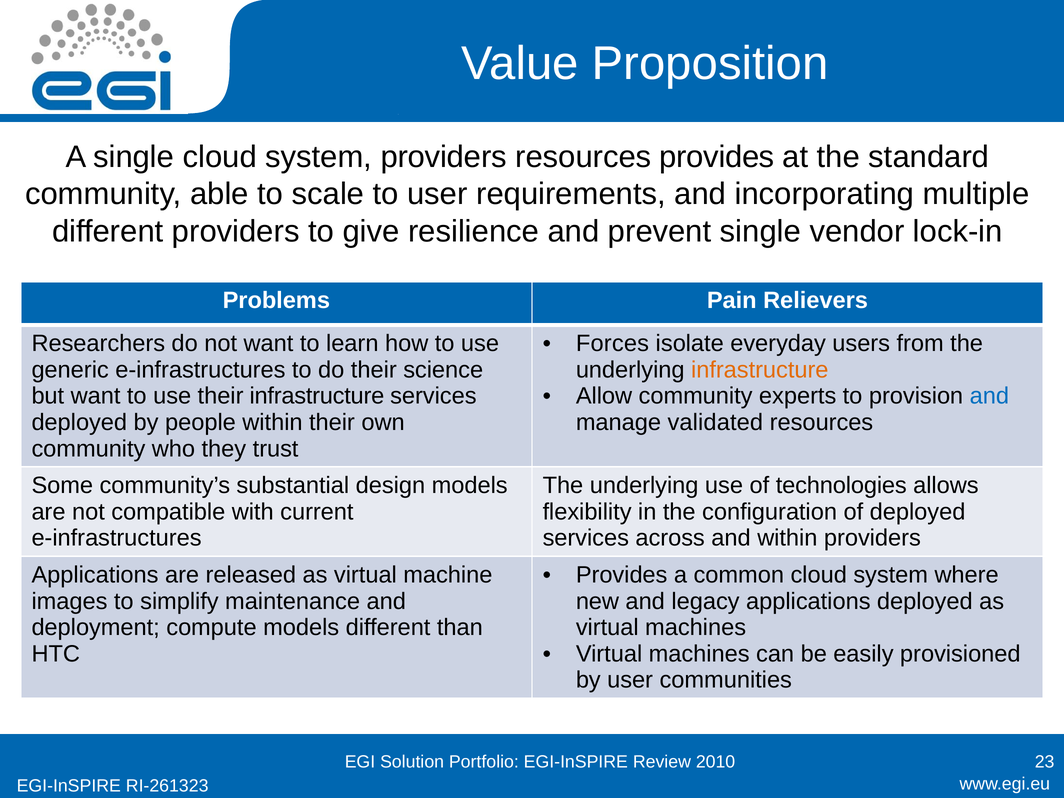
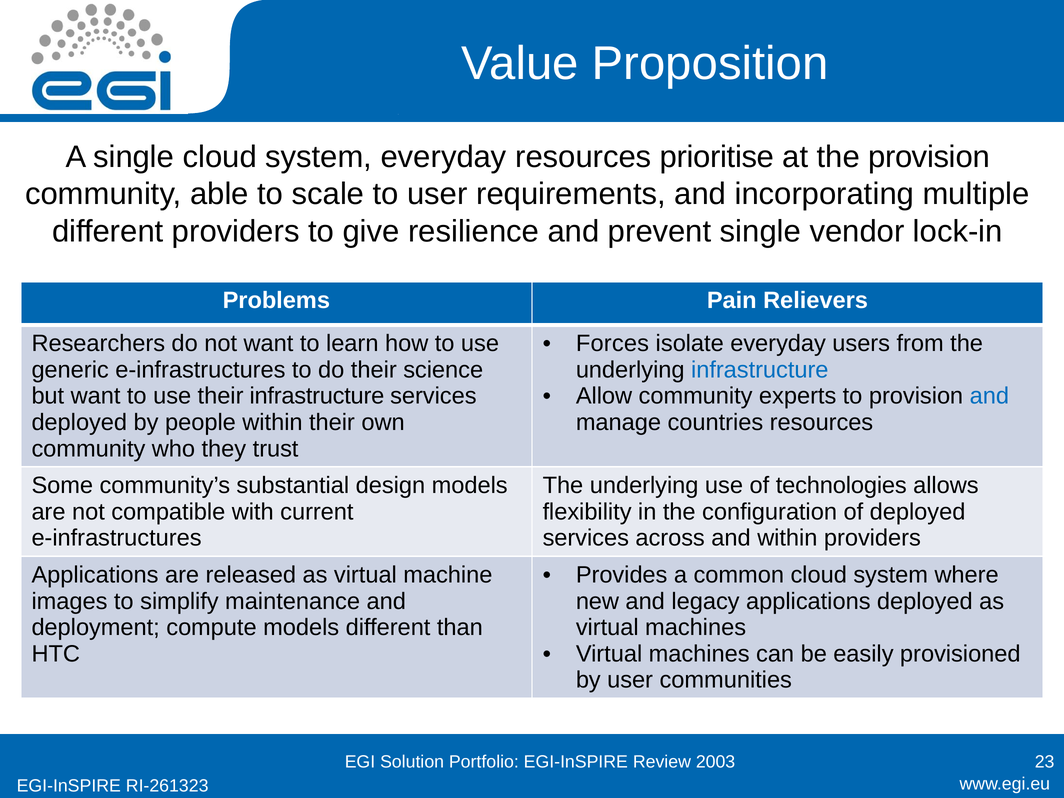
system providers: providers -> everyday
resources provides: provides -> prioritise
the standard: standard -> provision
infrastructure at (760, 370) colour: orange -> blue
validated: validated -> countries
2010: 2010 -> 2003
